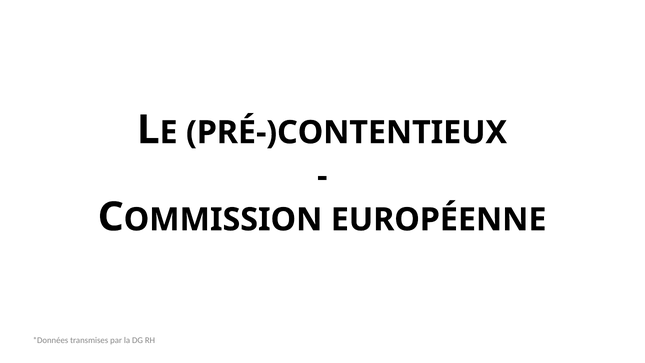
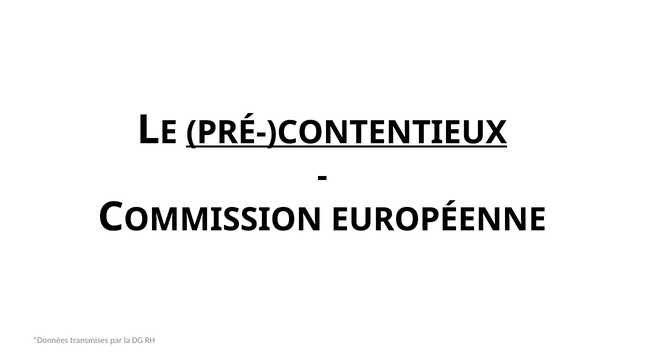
PRÉ-)CONTENTIEUX underline: none -> present
